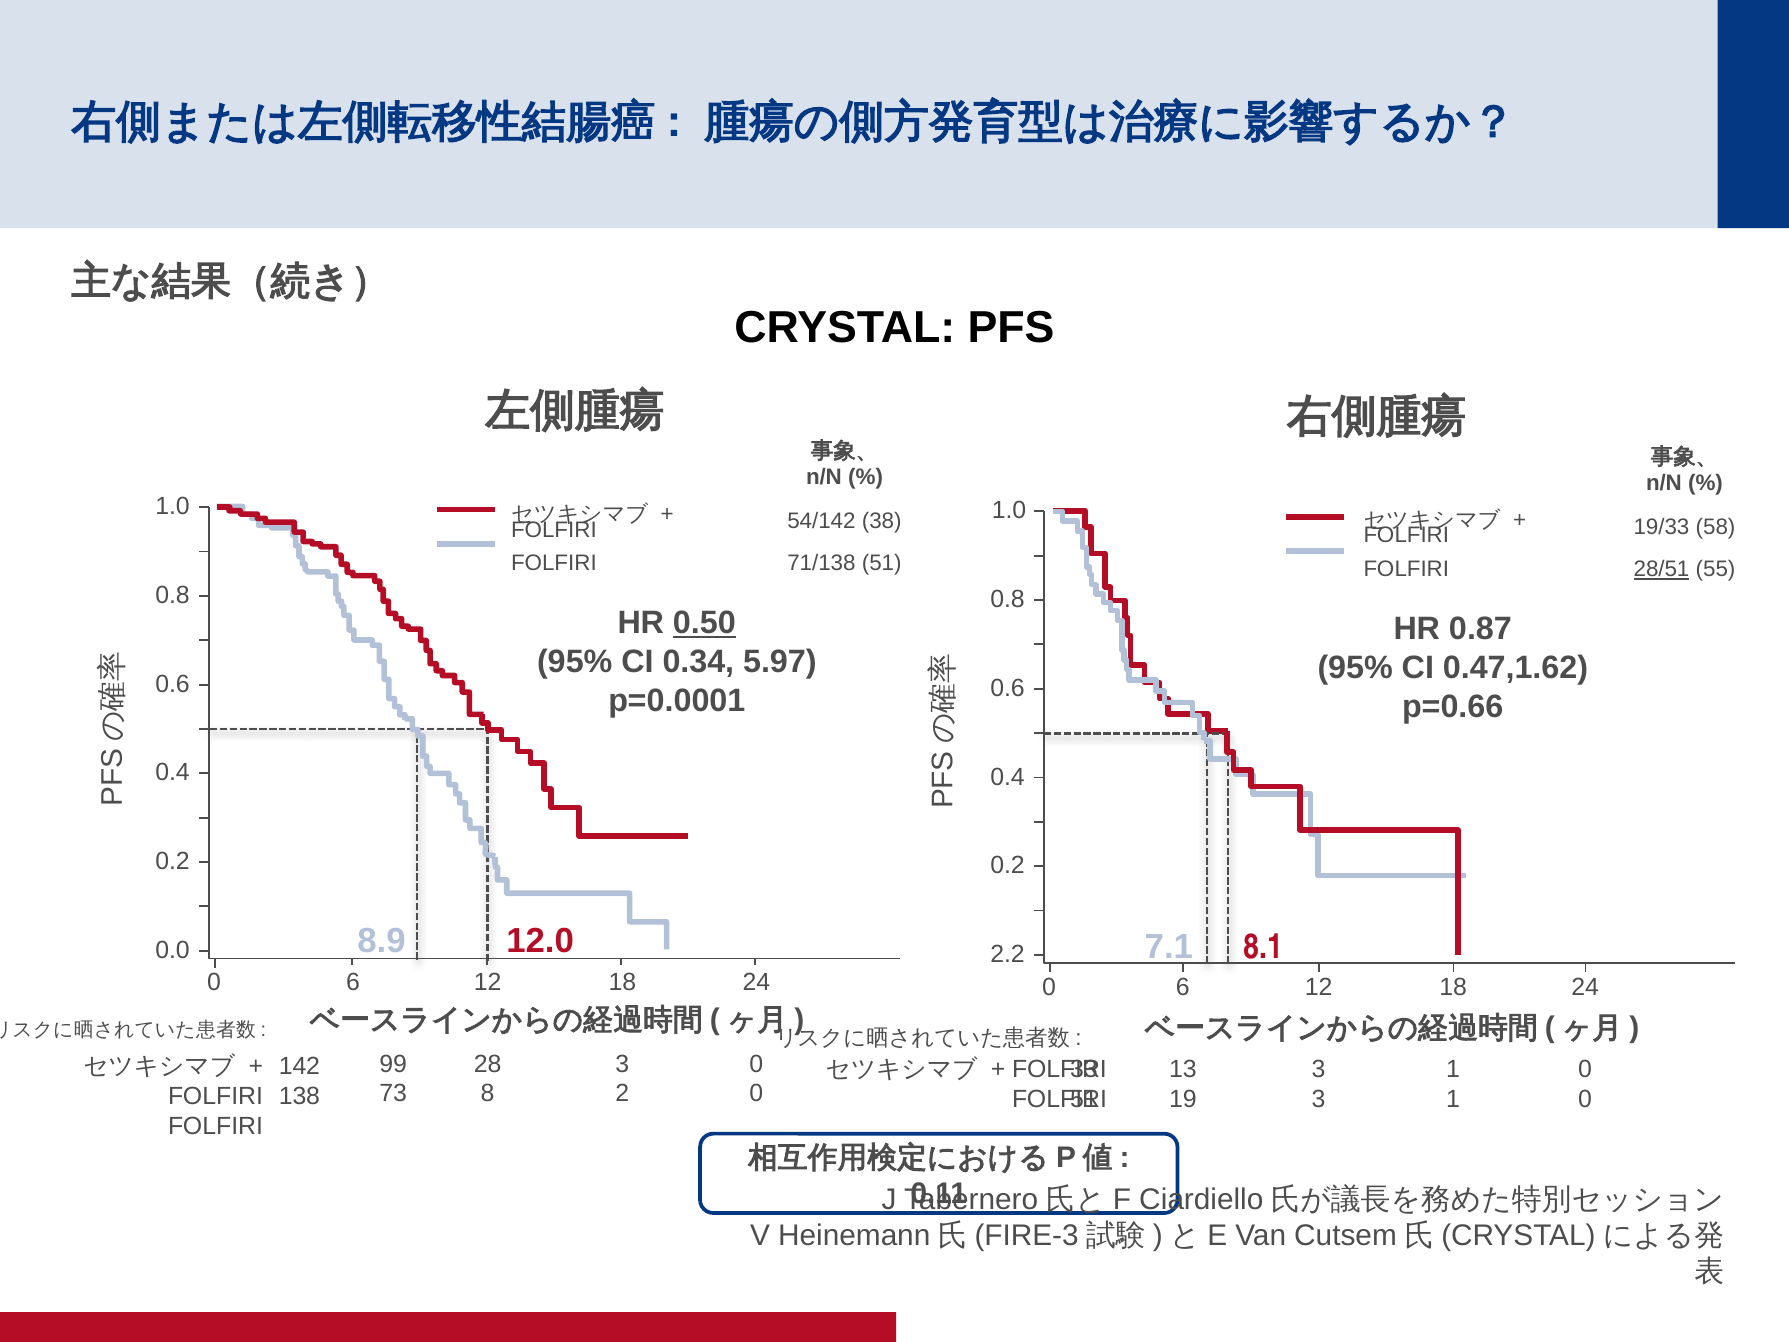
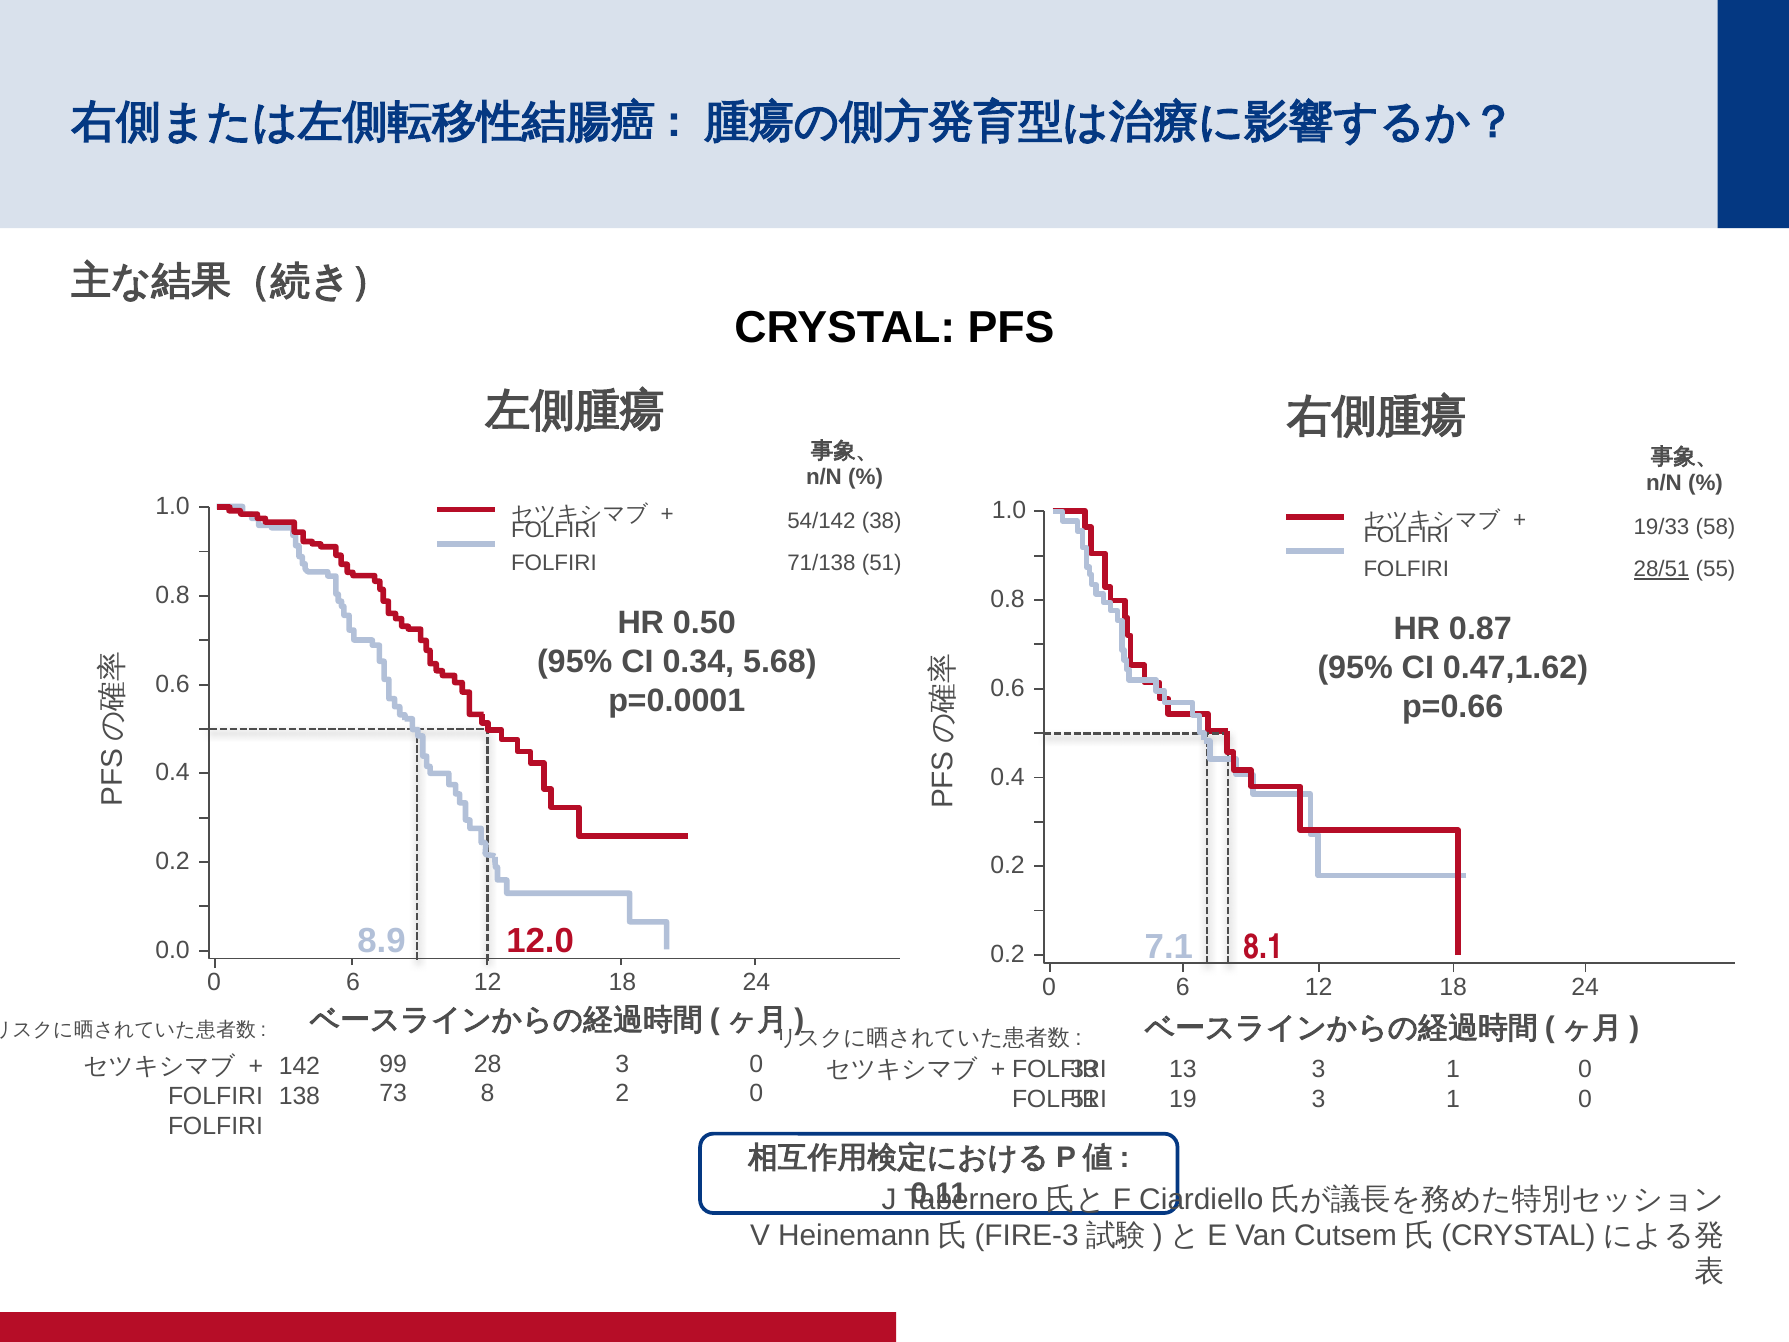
0.50 underline: present -> none
5.97: 5.97 -> 5.68
2.2 at (1008, 954): 2.2 -> 0.2
